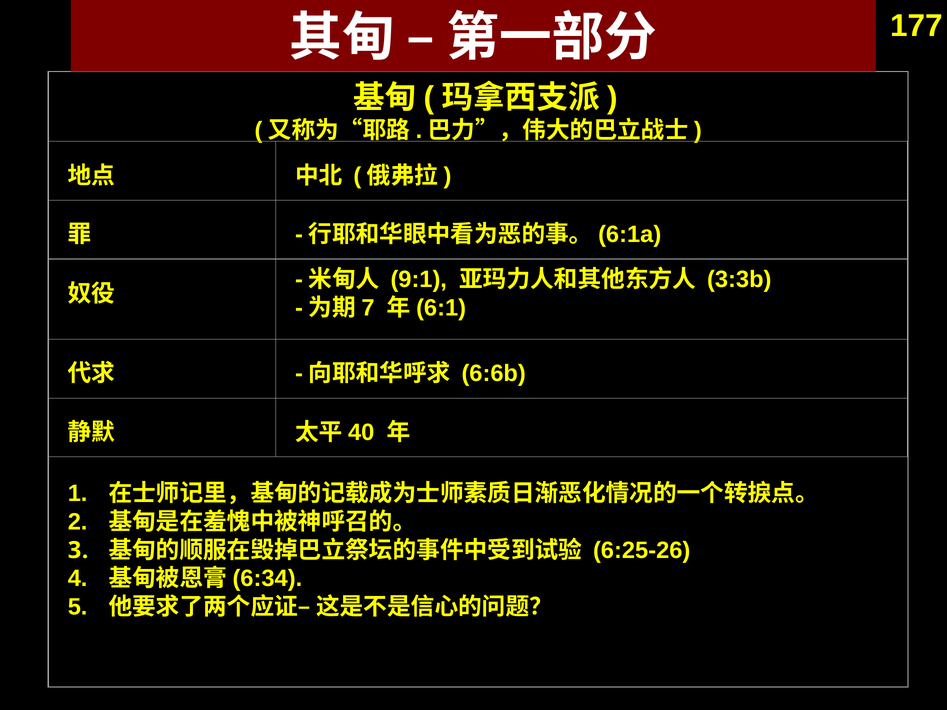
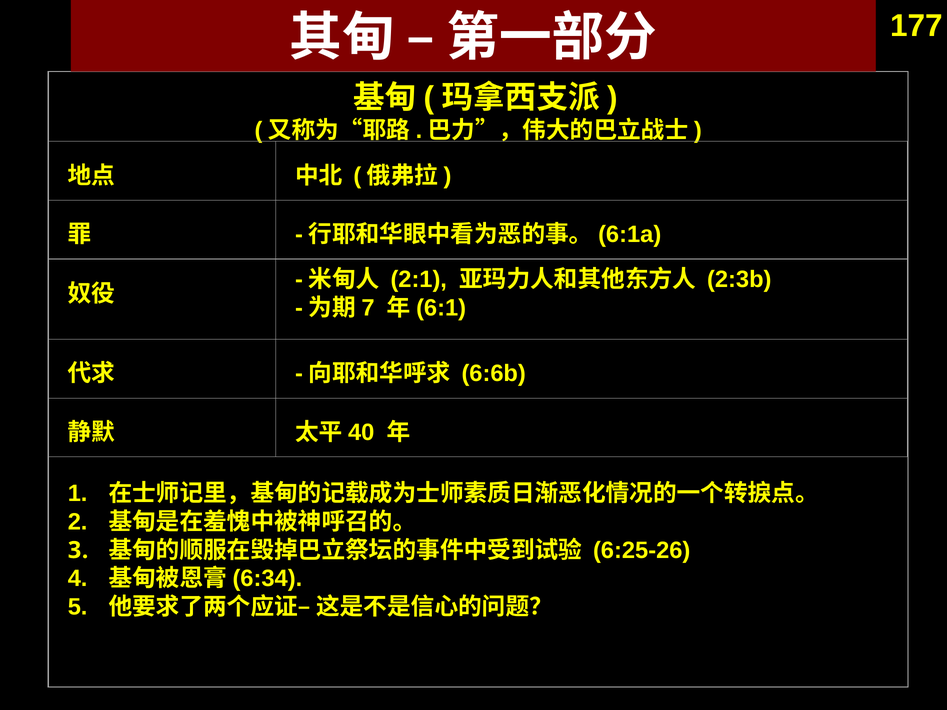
9:1: 9:1 -> 2:1
3:3b: 3:3b -> 2:3b
